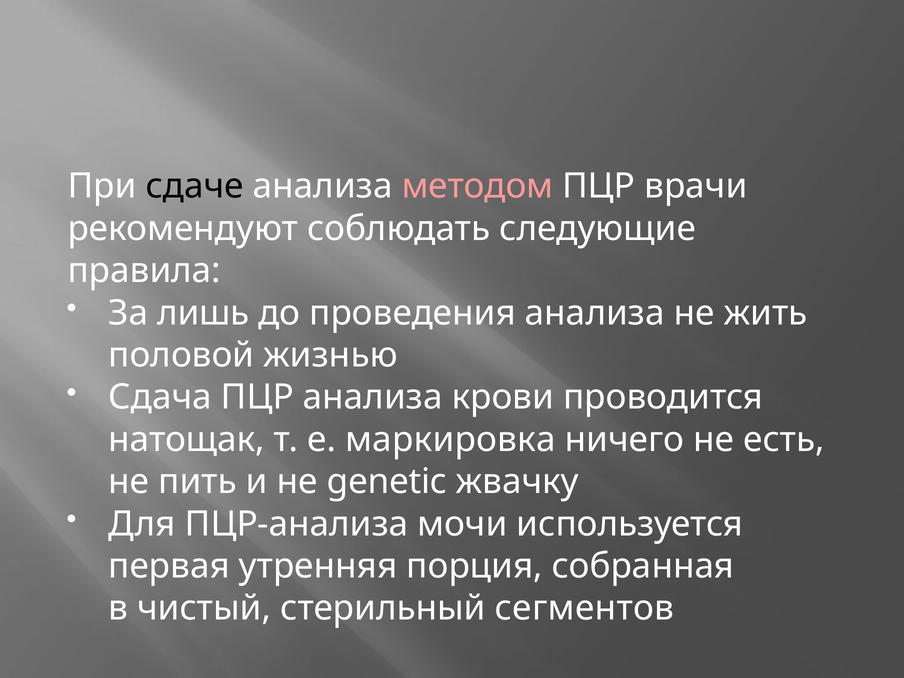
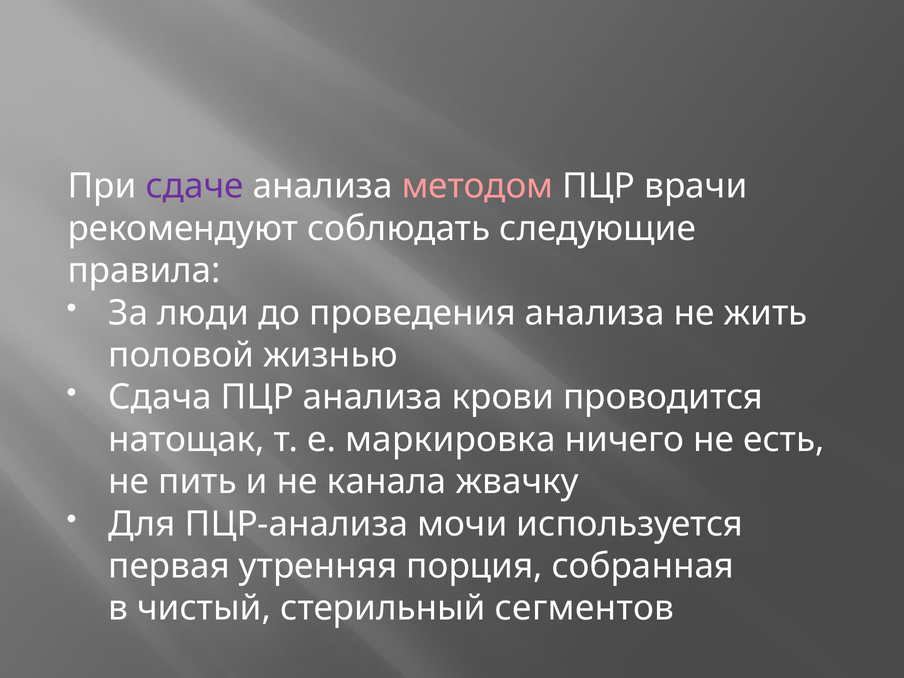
сдаче colour: black -> purple
лишь: лишь -> люди
genetic: genetic -> канала
